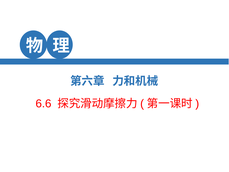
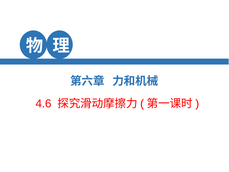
6.6: 6.6 -> 4.6
